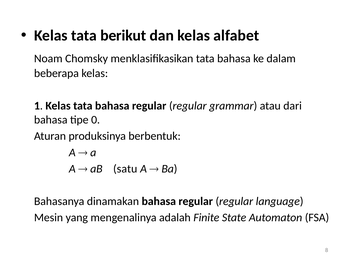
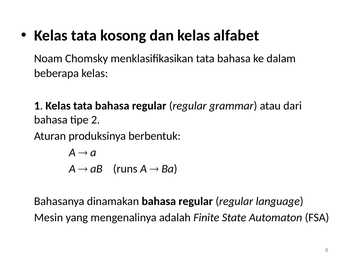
berikut: berikut -> kosong
0: 0 -> 2
satu: satu -> runs
